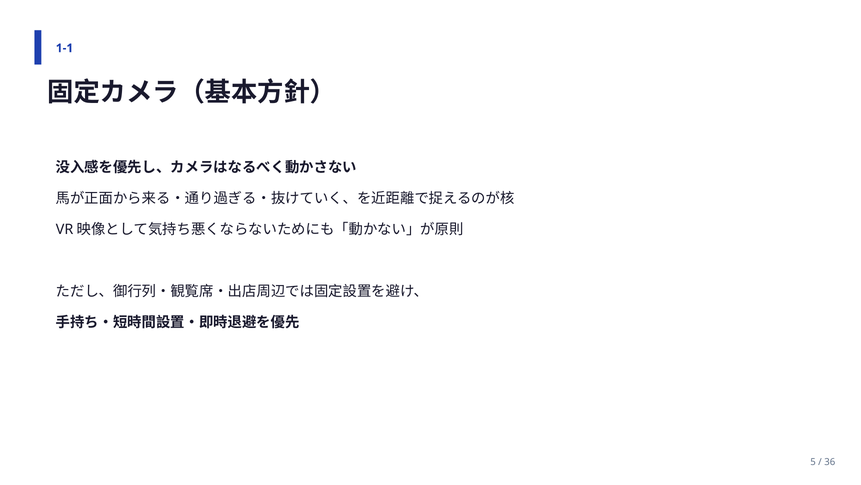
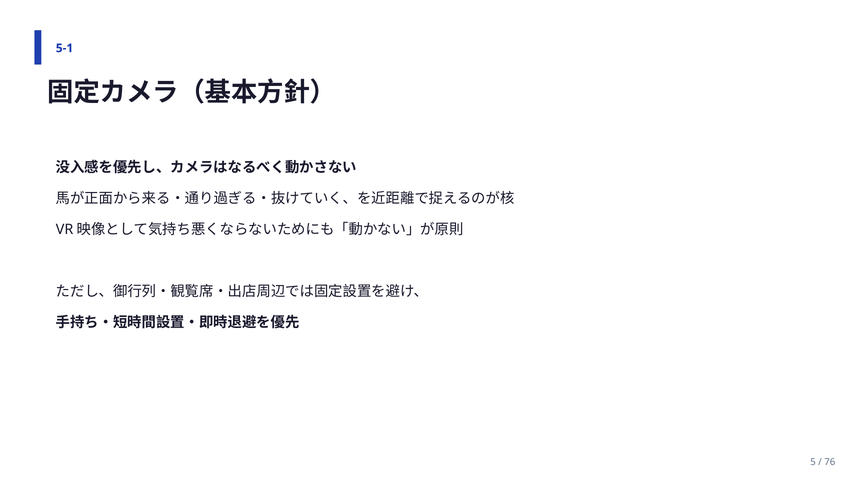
1-1: 1-1 -> 5-1
36: 36 -> 76
